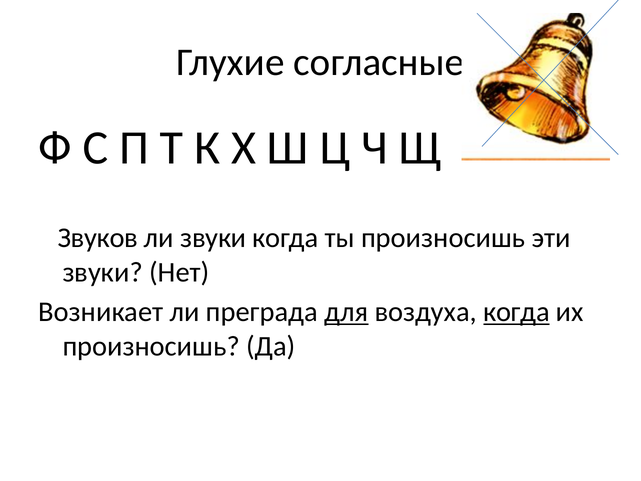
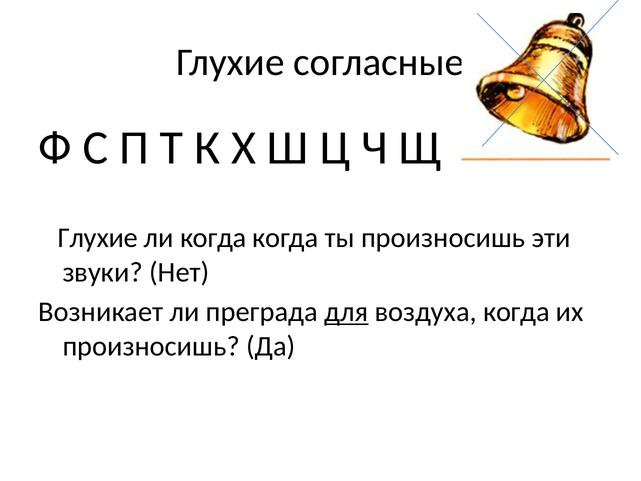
Звуков at (98, 238): Звуков -> Глухие
ли звуки: звуки -> когда
когда at (516, 312) underline: present -> none
